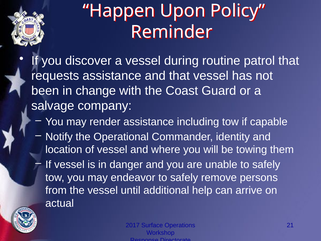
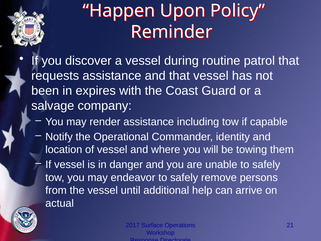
change: change -> expires
